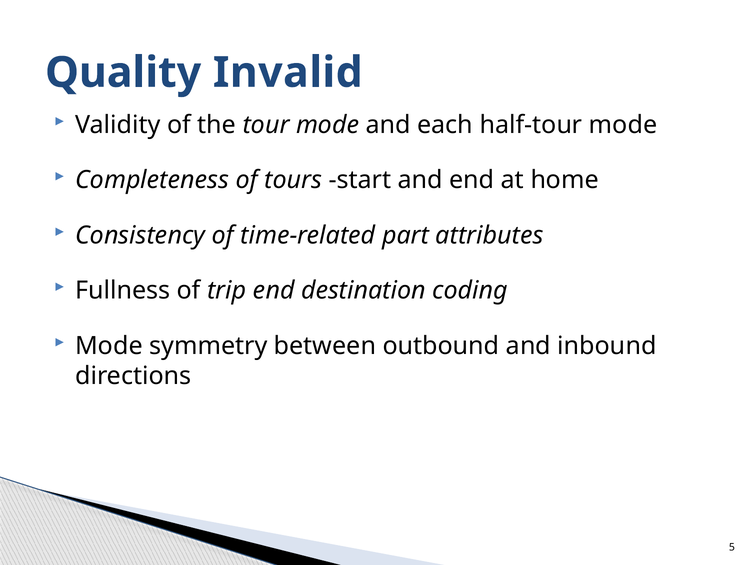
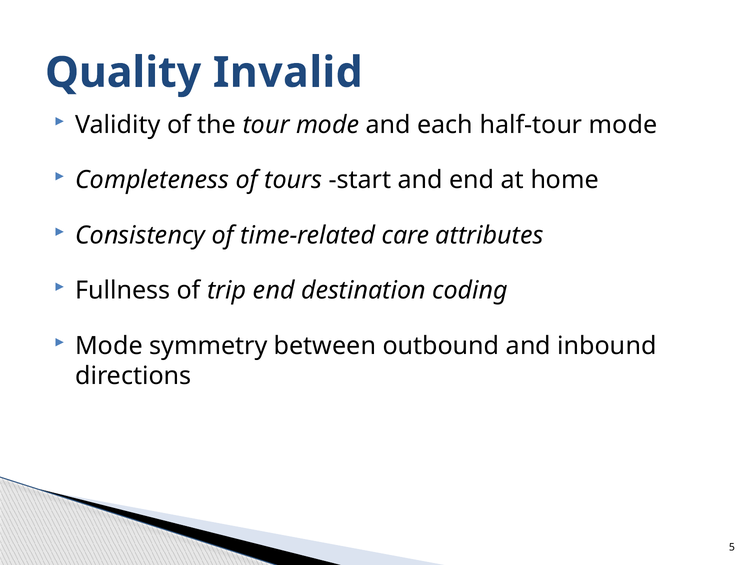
part: part -> care
